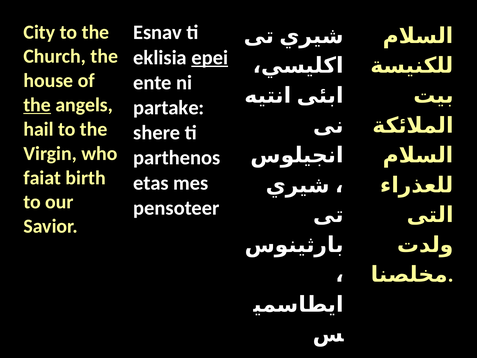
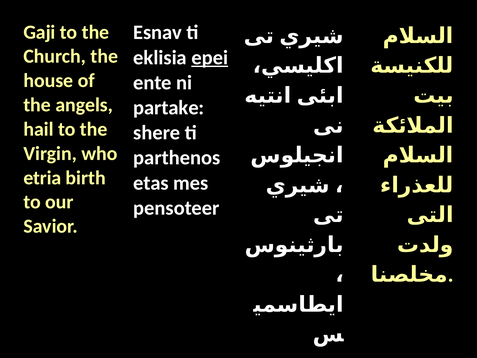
City: City -> Gaji
the at (37, 105) underline: present -> none
faiat: faiat -> etria
